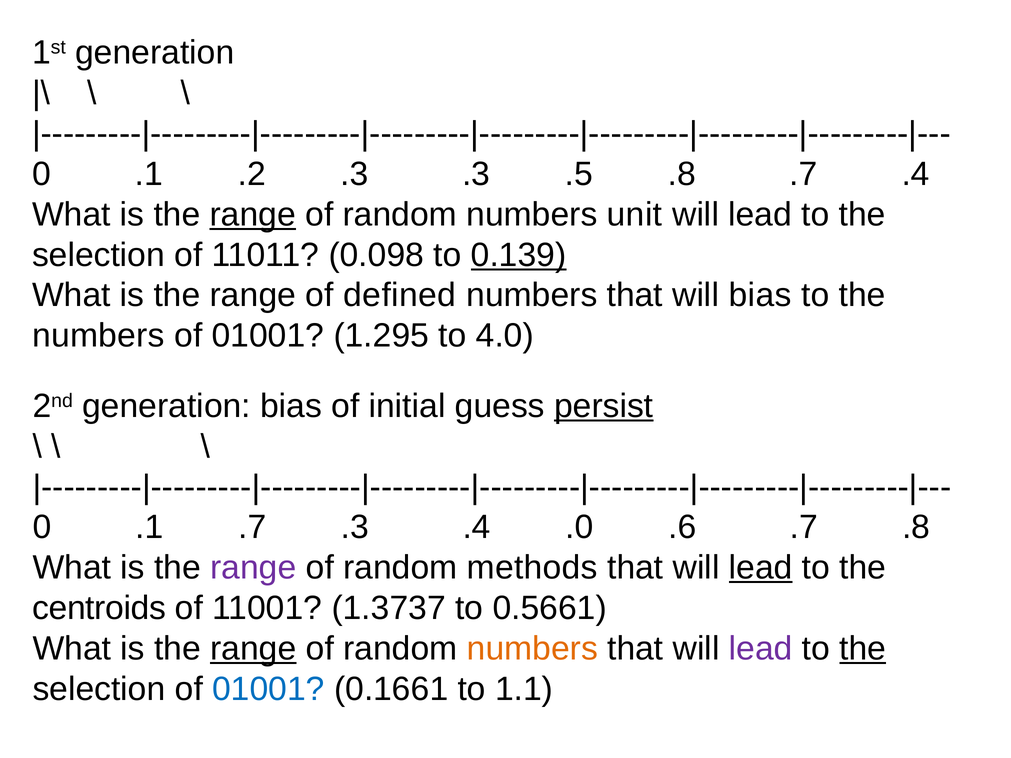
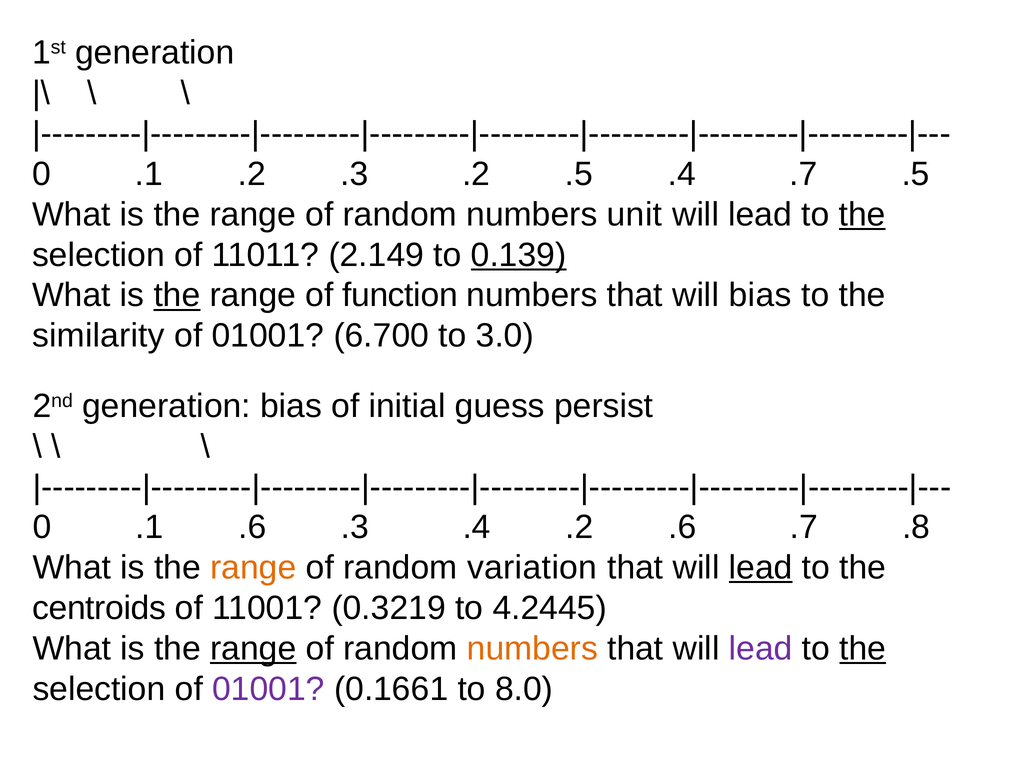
.3 .3: .3 -> .2
.5 .8: .8 -> .4
.7 .4: .4 -> .5
range at (253, 215) underline: present -> none
the at (862, 215) underline: none -> present
0.098: 0.098 -> 2.149
the at (177, 295) underline: none -> present
defined: defined -> function
numbers at (98, 336): numbers -> similarity
1.295: 1.295 -> 6.700
4.0: 4.0 -> 3.0
persist underline: present -> none
.1 .7: .7 -> .6
.4 .0: .0 -> .2
range at (253, 568) colour: purple -> orange
methods: methods -> variation
1.3737: 1.3737 -> 0.3219
0.5661: 0.5661 -> 4.2445
01001 at (268, 689) colour: blue -> purple
1.1: 1.1 -> 8.0
